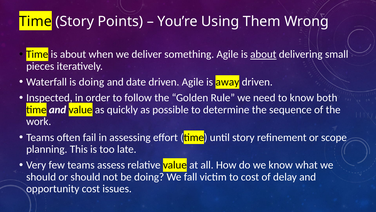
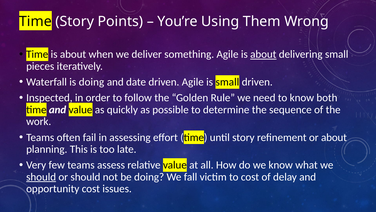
is away: away -> small
or scope: scope -> about
should at (41, 177) underline: none -> present
